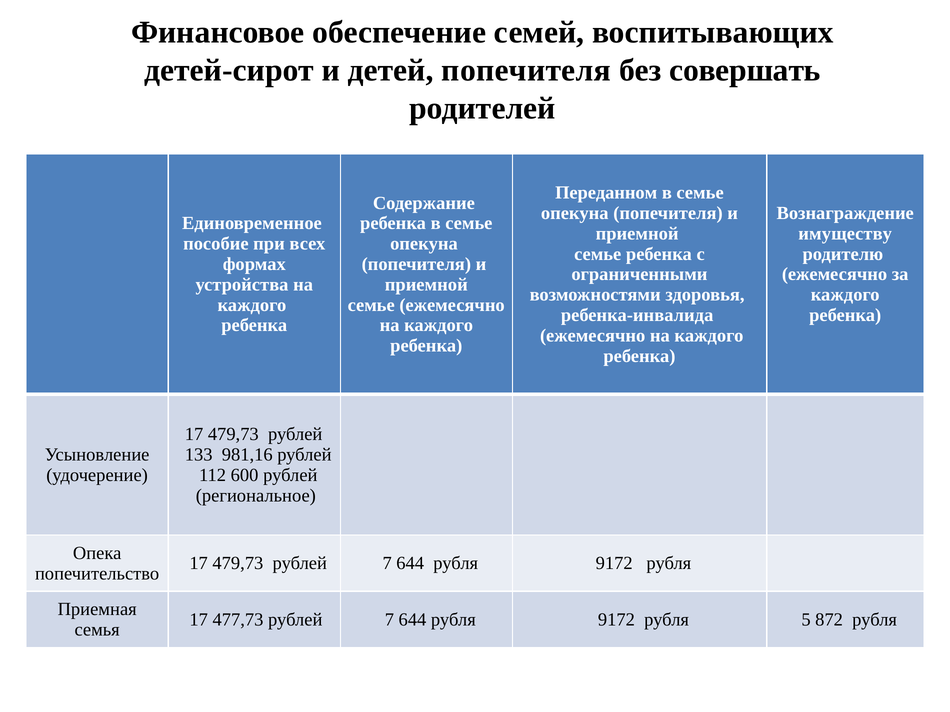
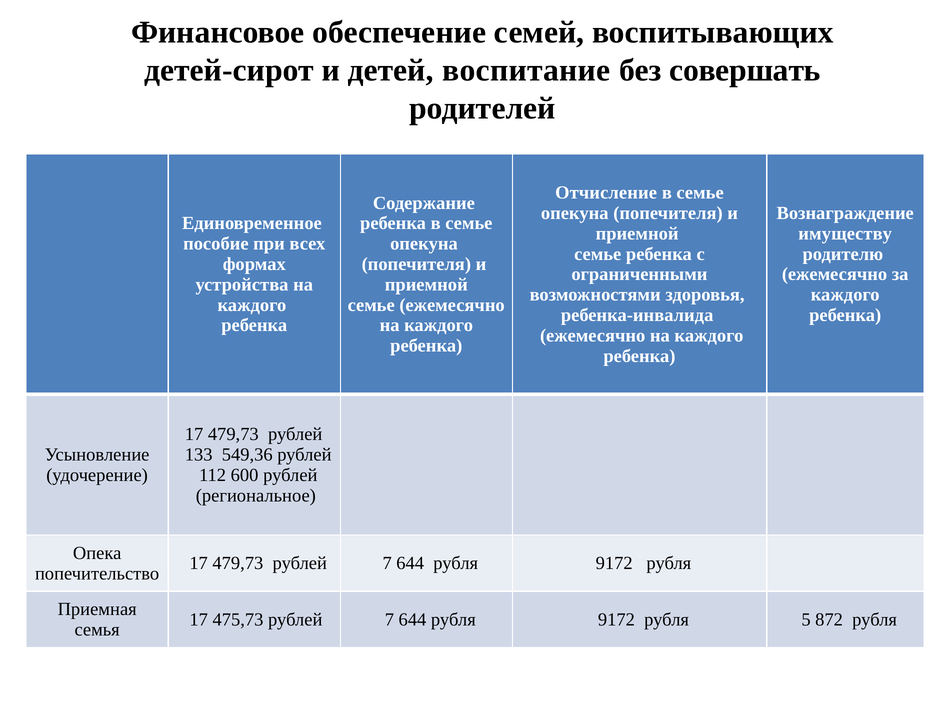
детей попечителя: попечителя -> воспитание
Переданном: Переданном -> Отчисление
981,16: 981,16 -> 549,36
477,73: 477,73 -> 475,73
